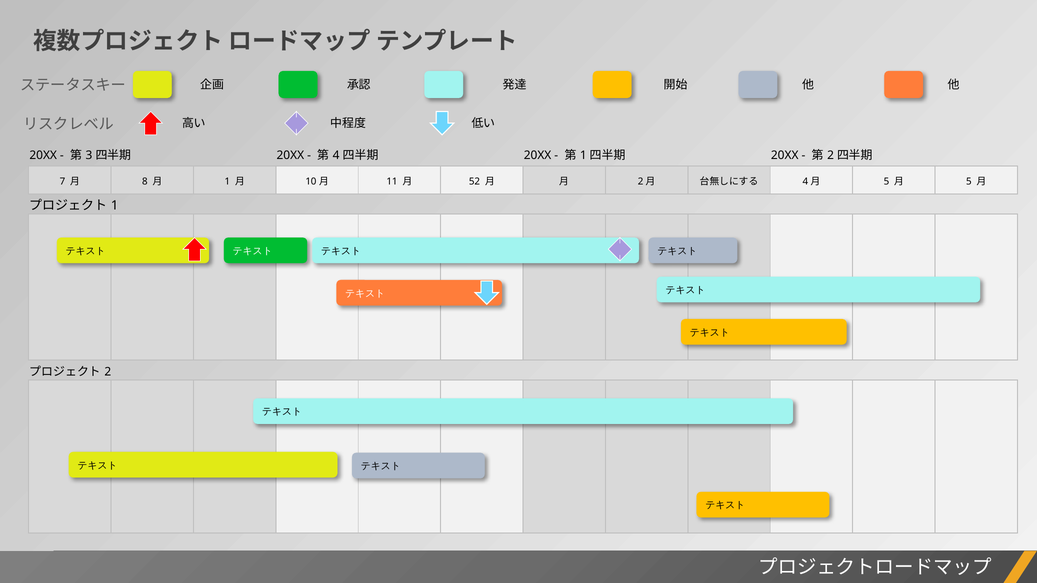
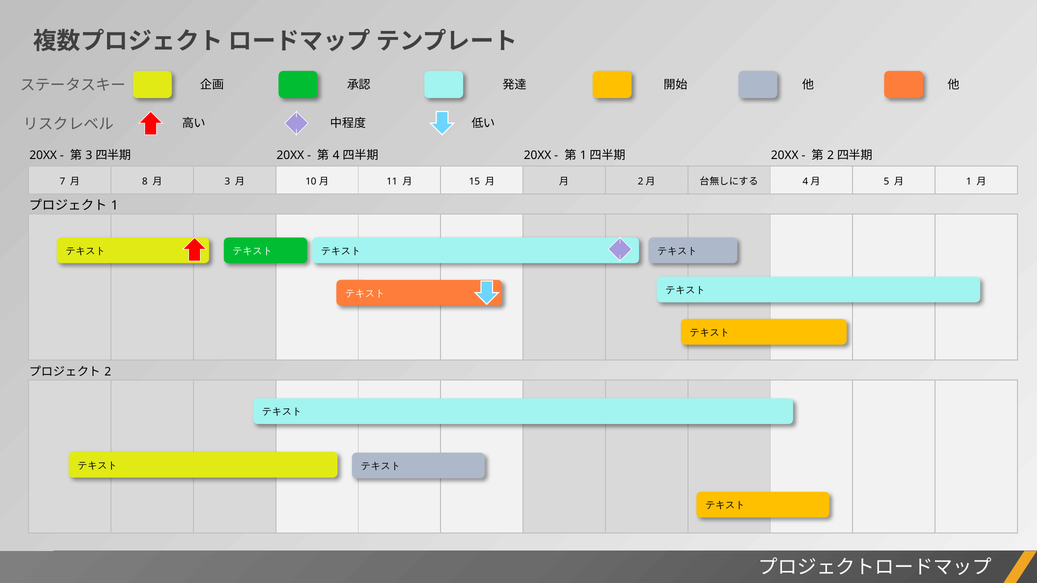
1 at (227, 181): 1 -> 3
52: 52 -> 15
5 at (969, 181): 5 -> 1
